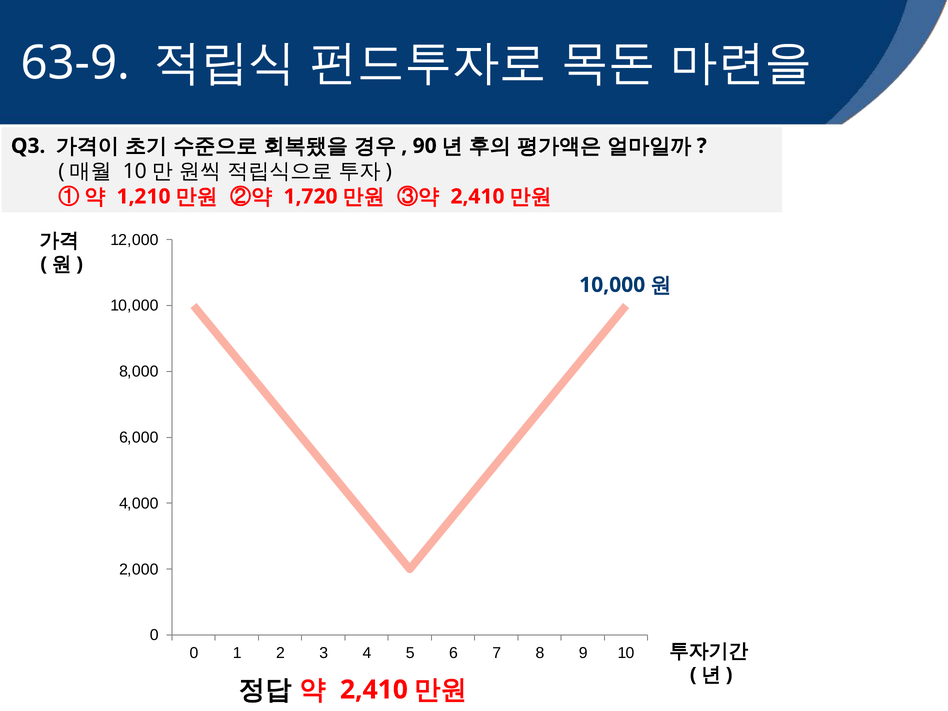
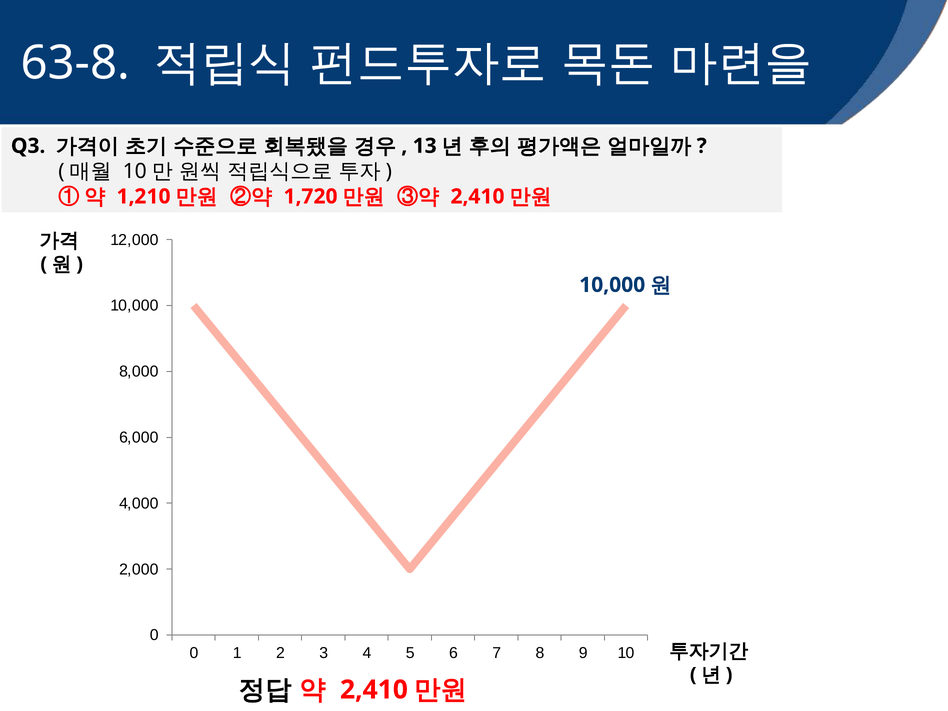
63-9: 63-9 -> 63-8
90: 90 -> 13
